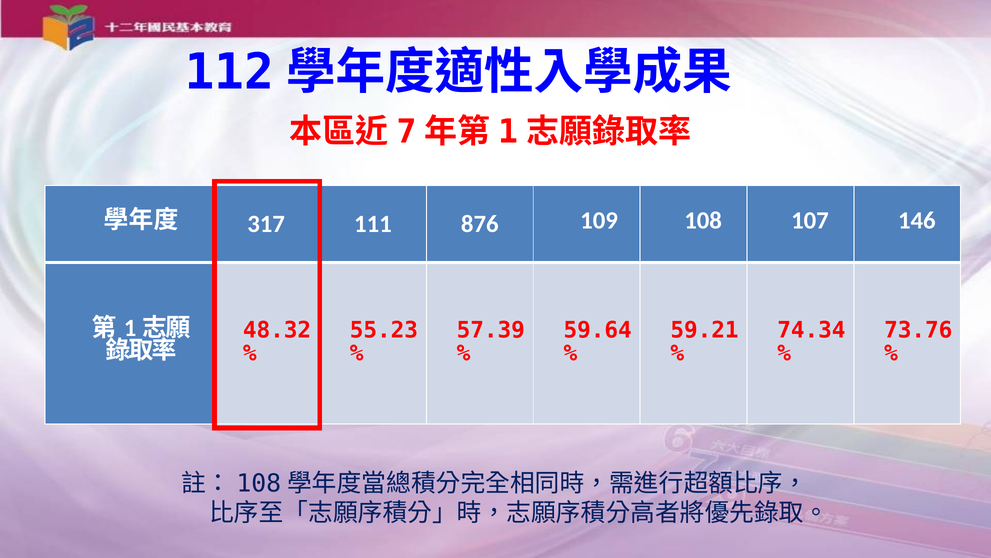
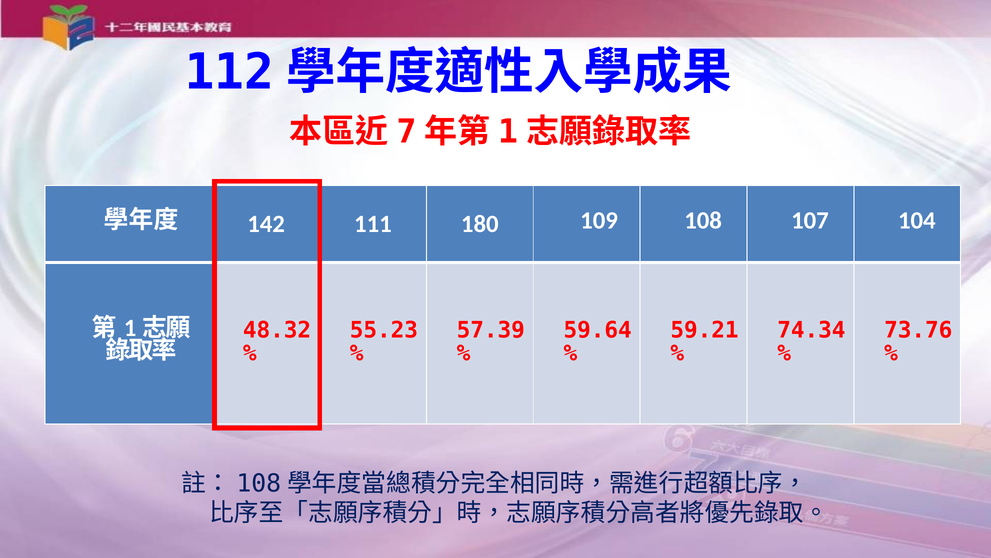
317: 317 -> 142
876: 876 -> 180
146: 146 -> 104
